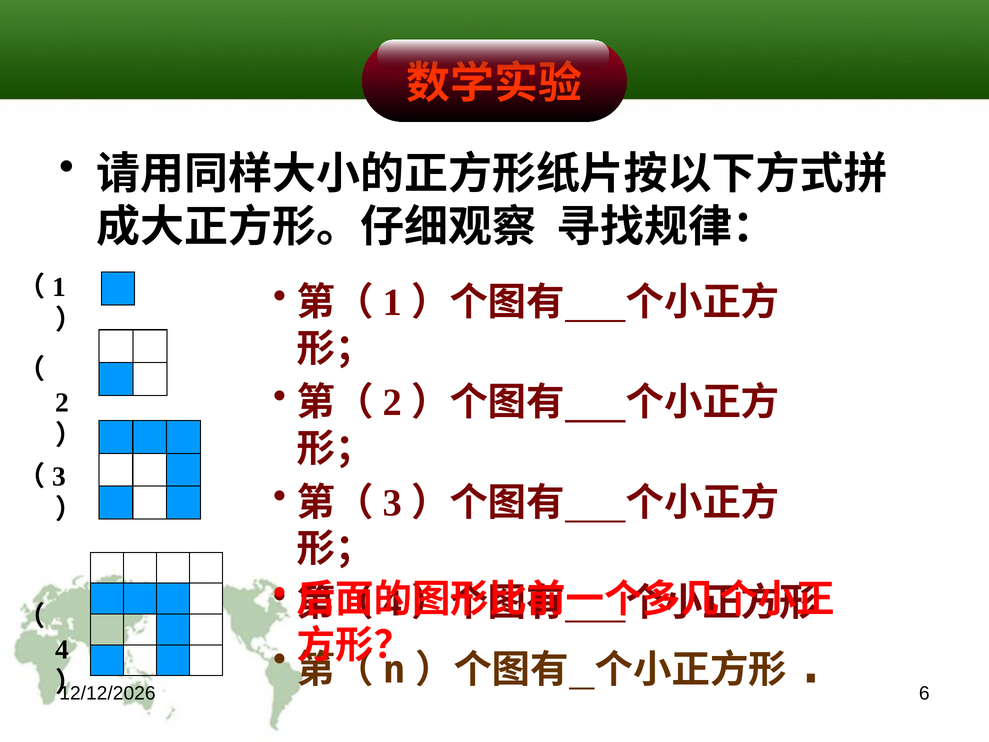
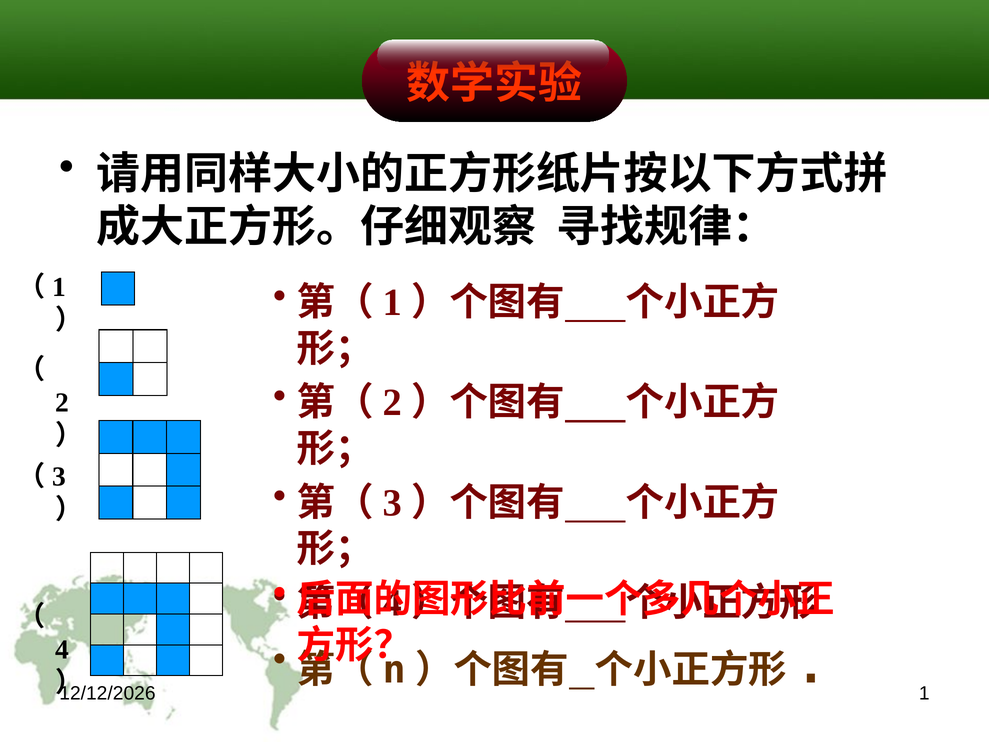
6 at (924, 693): 6 -> 1
